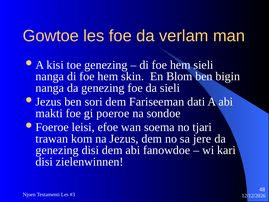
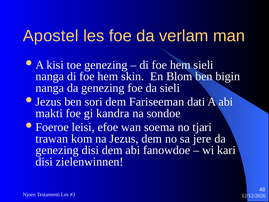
Gowtoe: Gowtoe -> Apostel
poeroe: poeroe -> kandra
